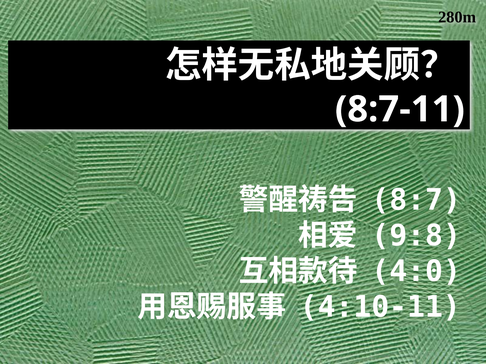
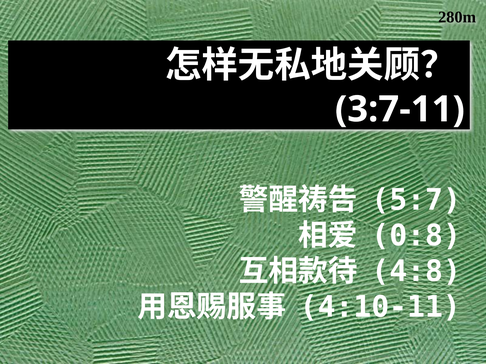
8:7-11: 8:7-11 -> 3:7-11
8:7: 8:7 -> 5:7
9:8: 9:8 -> 0:8
4:0: 4:0 -> 4:8
